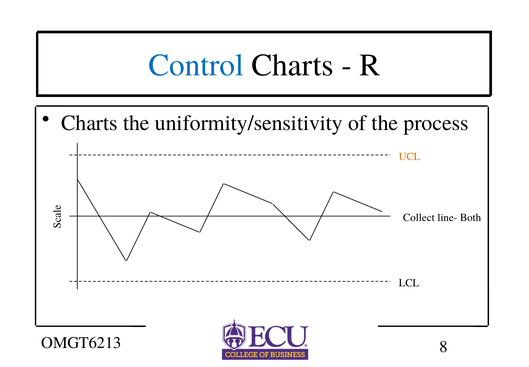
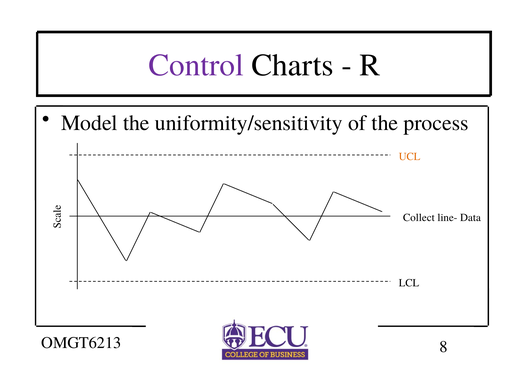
Control colour: blue -> purple
Charts at (89, 123): Charts -> Model
Both: Both -> Data
